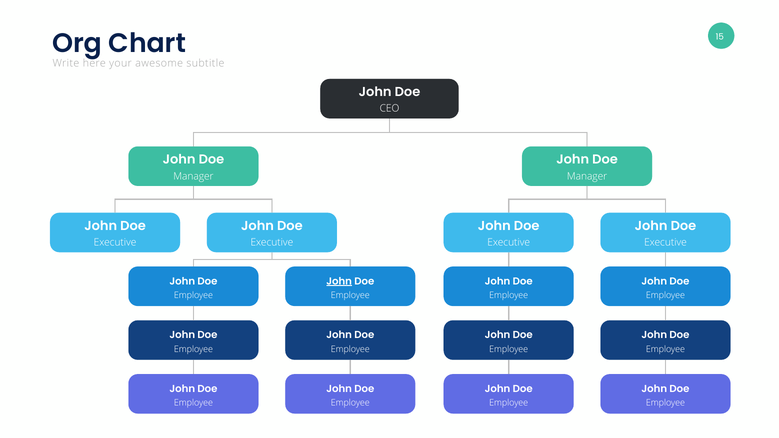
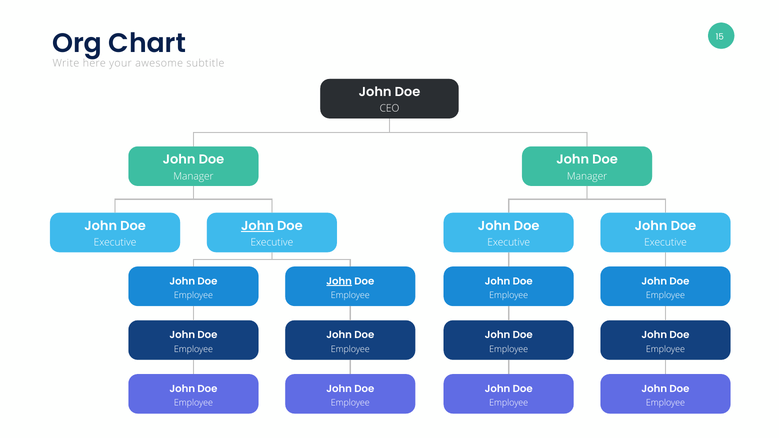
John at (257, 226) underline: none -> present
